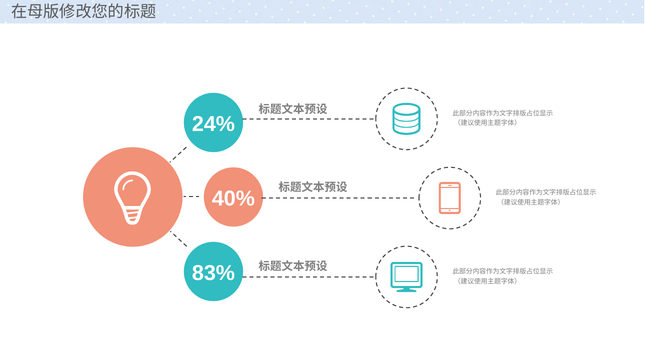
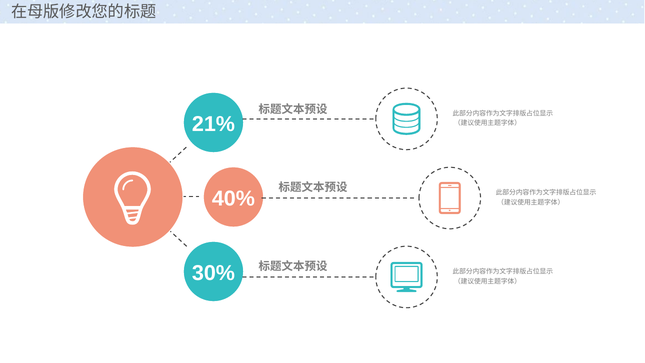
24%: 24% -> 21%
83%: 83% -> 30%
